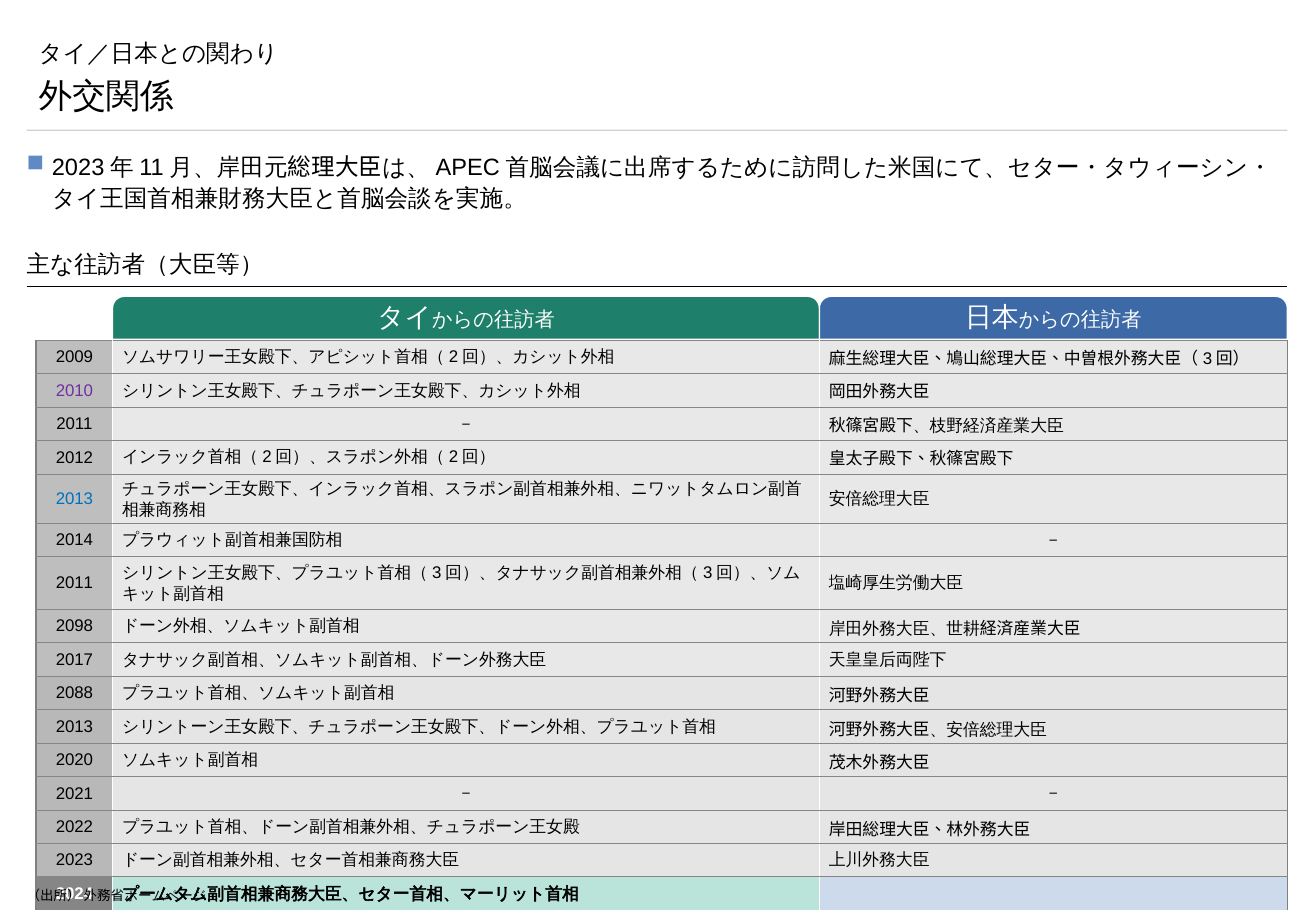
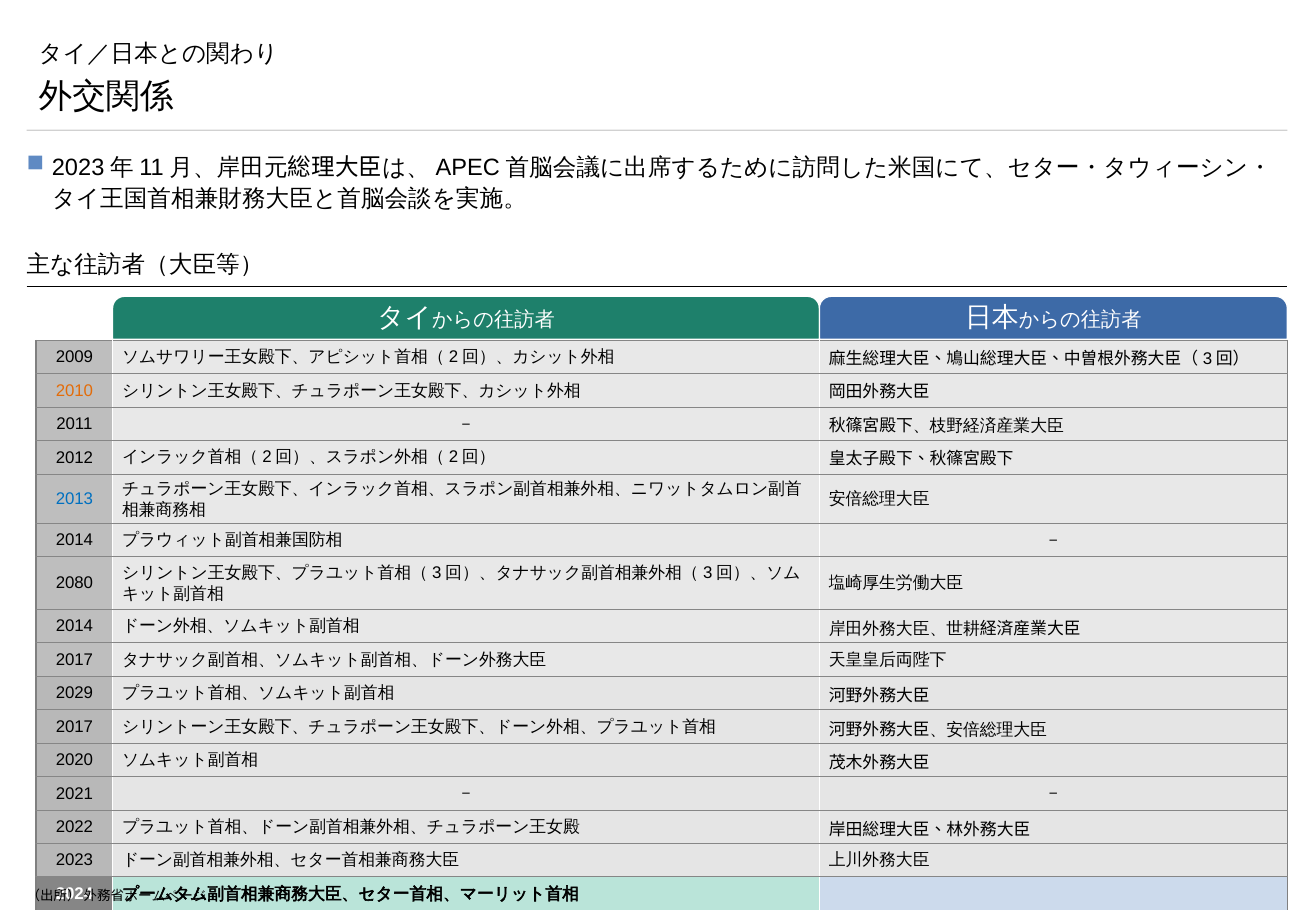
2010 colour: purple -> orange
2011 at (74, 583): 2011 -> 2080
2098 at (74, 626): 2098 -> 2014
2088: 2088 -> 2029
2013 at (74, 726): 2013 -> 2017
